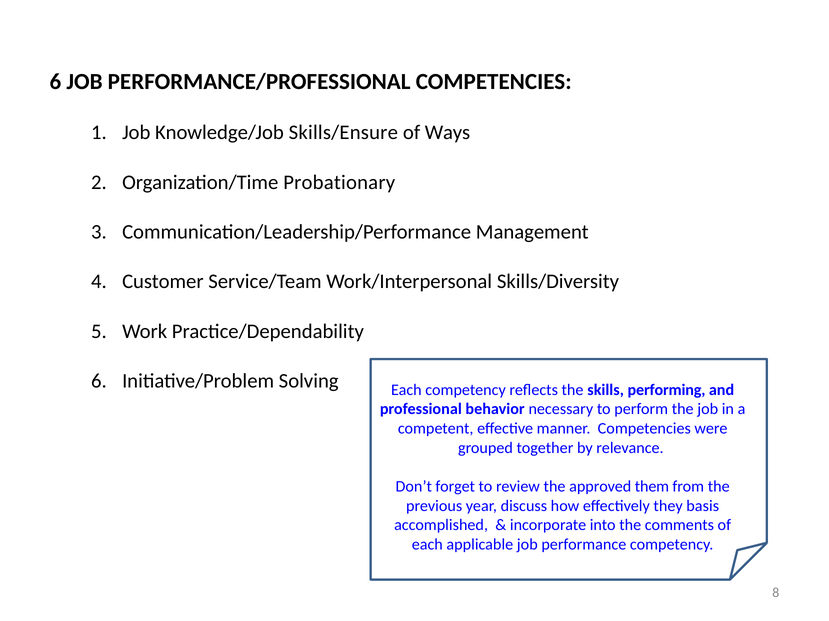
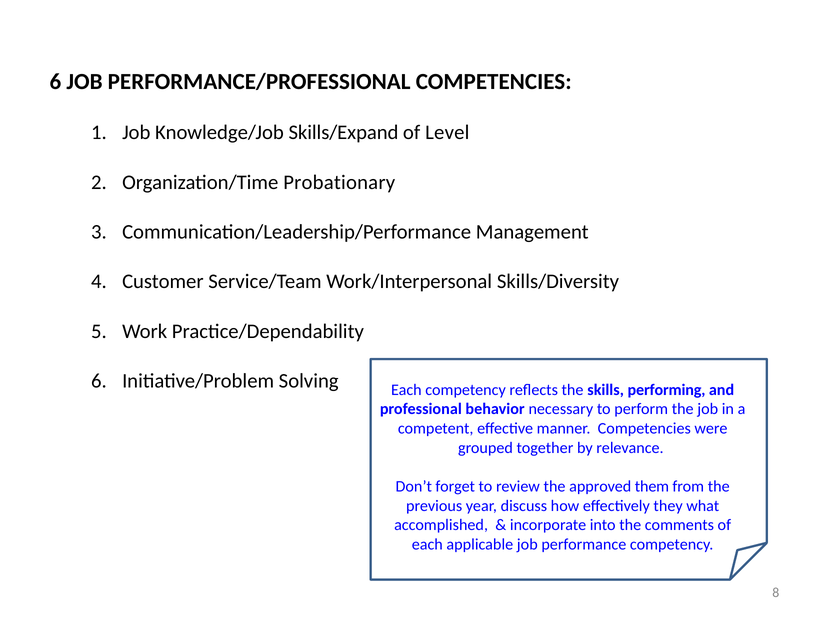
Skills/Ensure: Skills/Ensure -> Skills/Expand
Ways: Ways -> Level
basis: basis -> what
